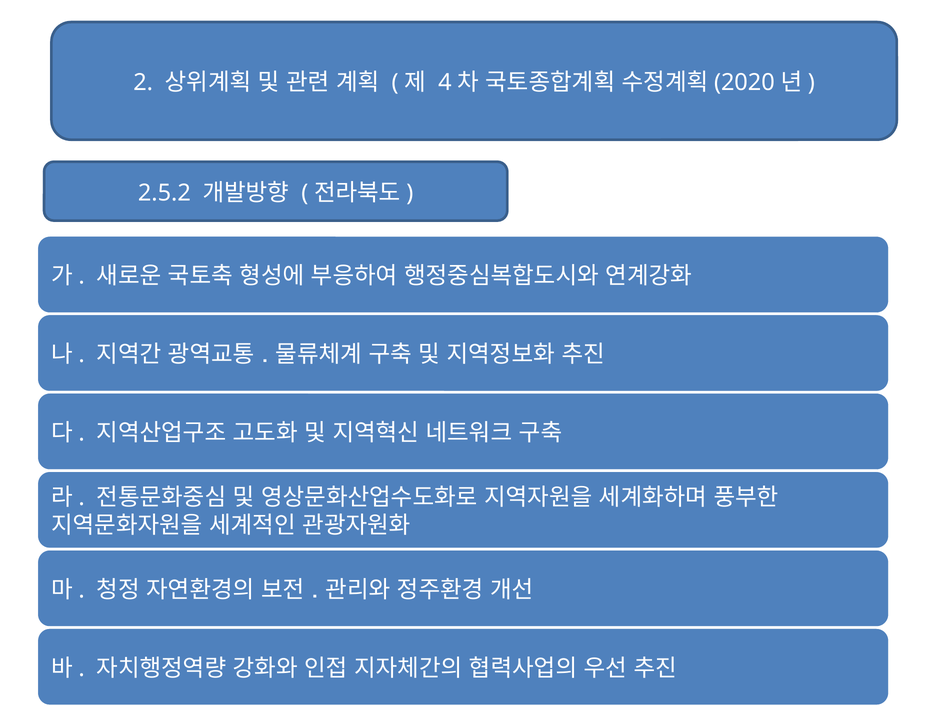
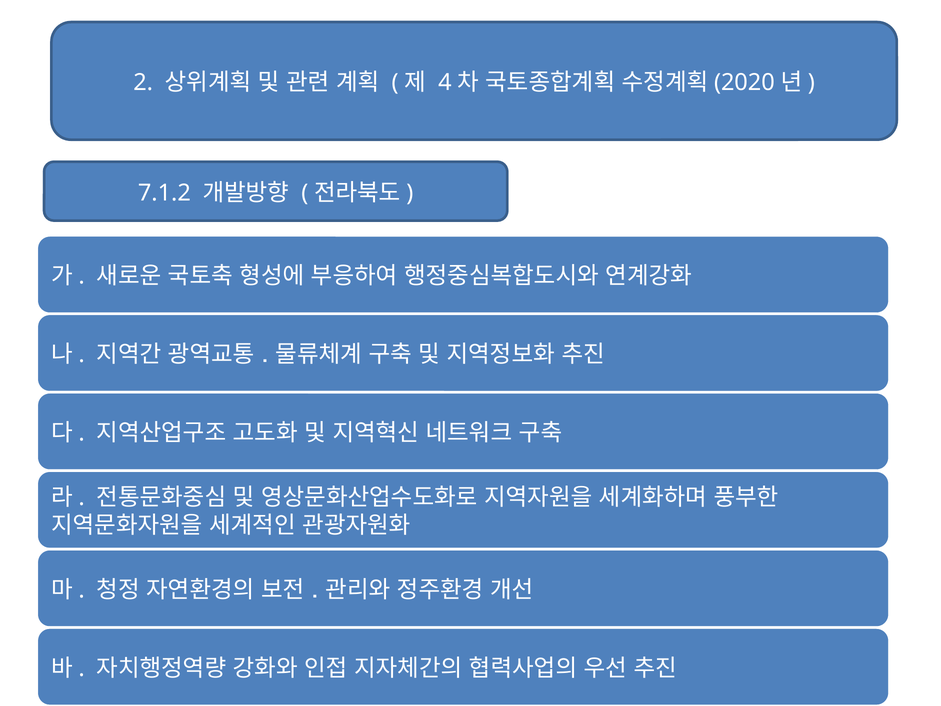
2.5.2: 2.5.2 -> 7.1.2
